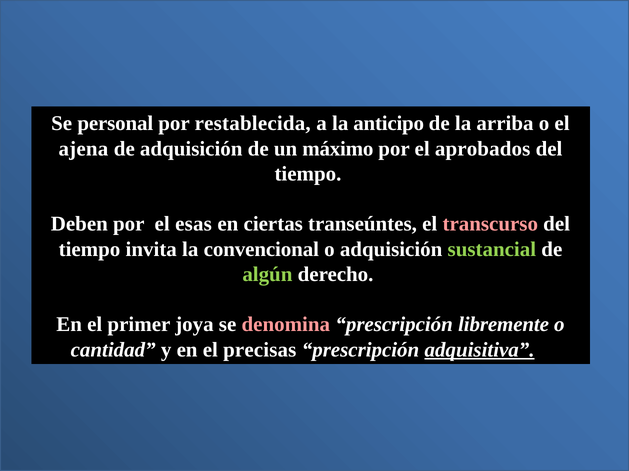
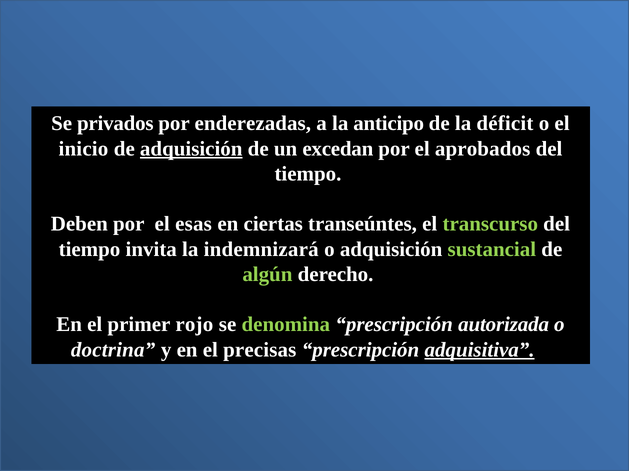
personal: personal -> privados
restablecida: restablecida -> enderezadas
arriba: arriba -> déficit
ajena: ajena -> inicio
adquisición at (191, 149) underline: none -> present
máximo: máximo -> excedan
transcurso colour: pink -> light green
convencional: convencional -> indemnizará
joya: joya -> rojo
denomina colour: pink -> light green
libremente: libremente -> autorizada
cantidad: cantidad -> doctrina
